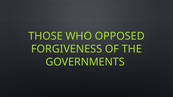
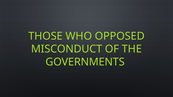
FORGIVENESS: FORGIVENESS -> MISCONDUCT
